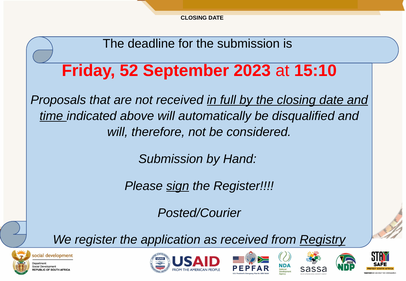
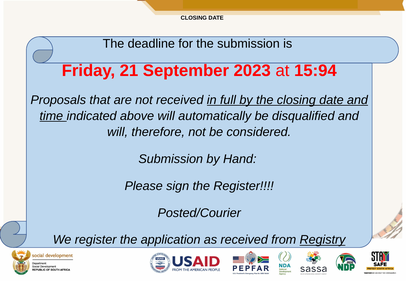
52: 52 -> 21
15:10: 15:10 -> 15:94
sign underline: present -> none
